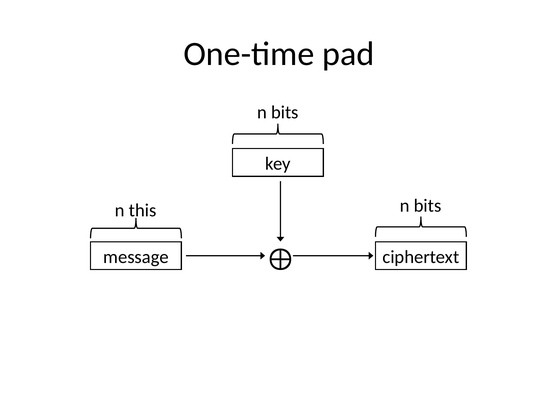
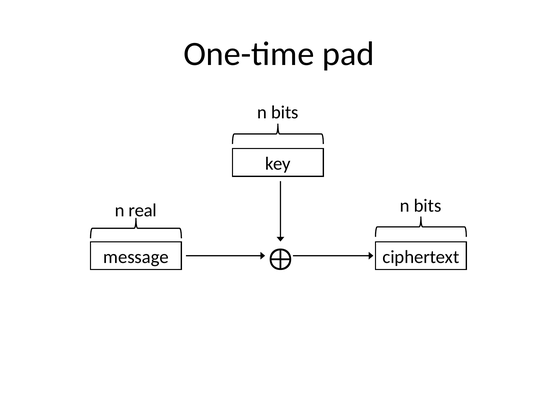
this: this -> real
